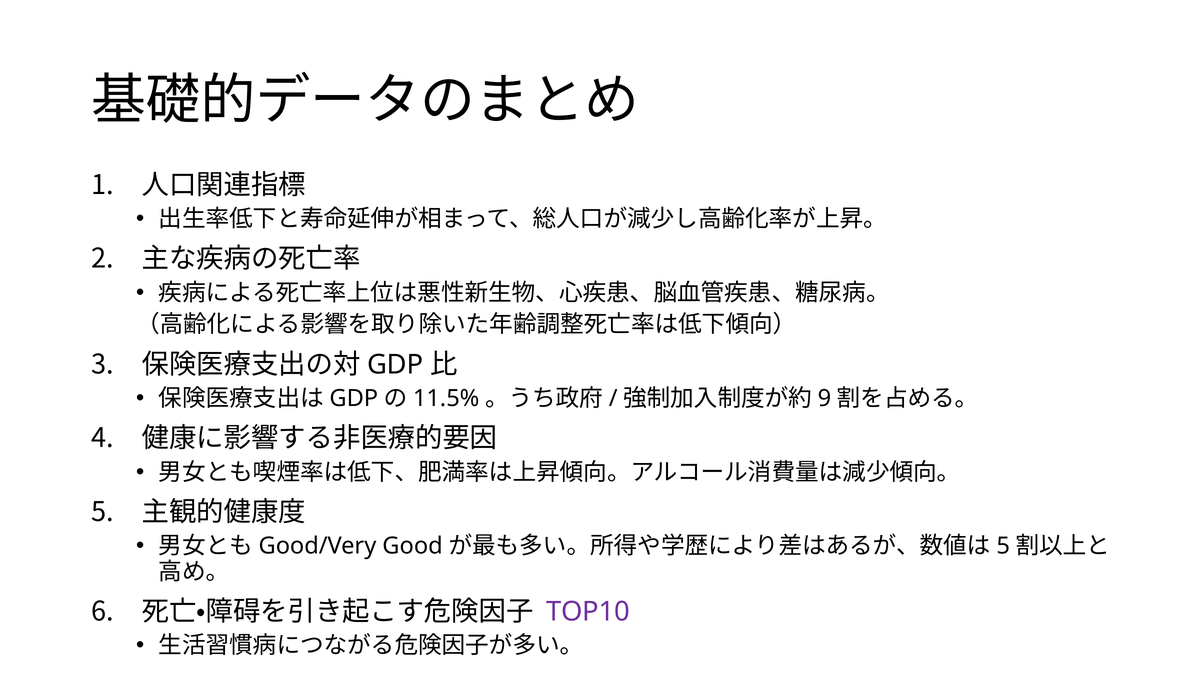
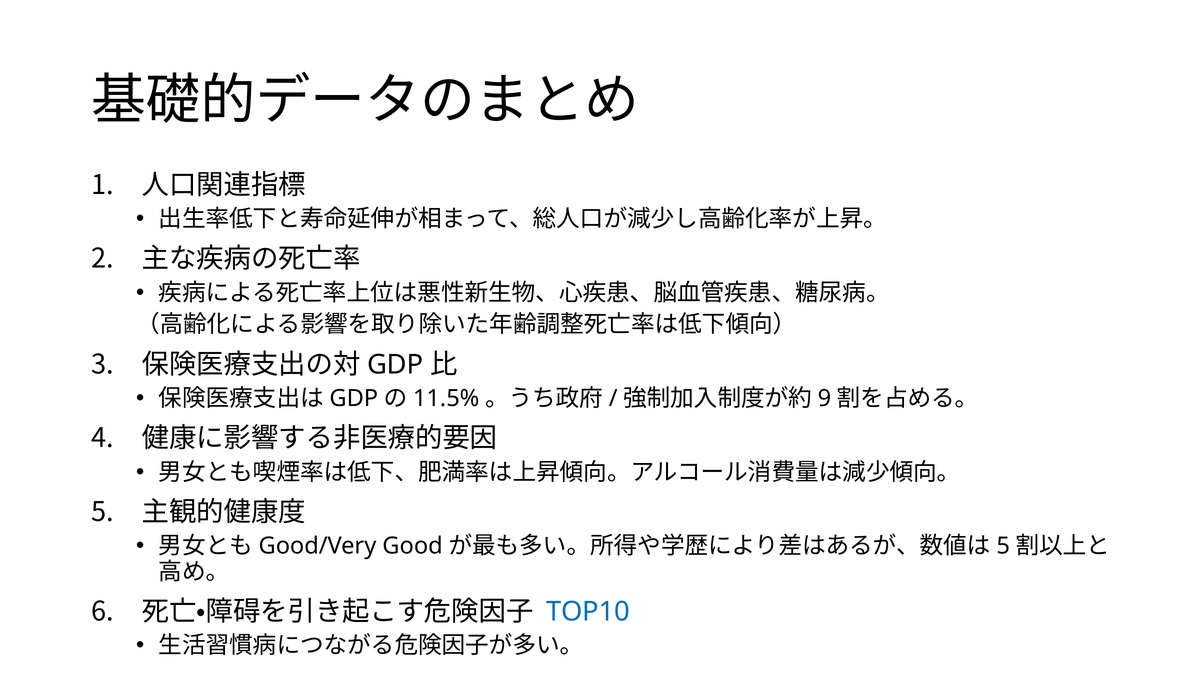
TOP10 colour: purple -> blue
